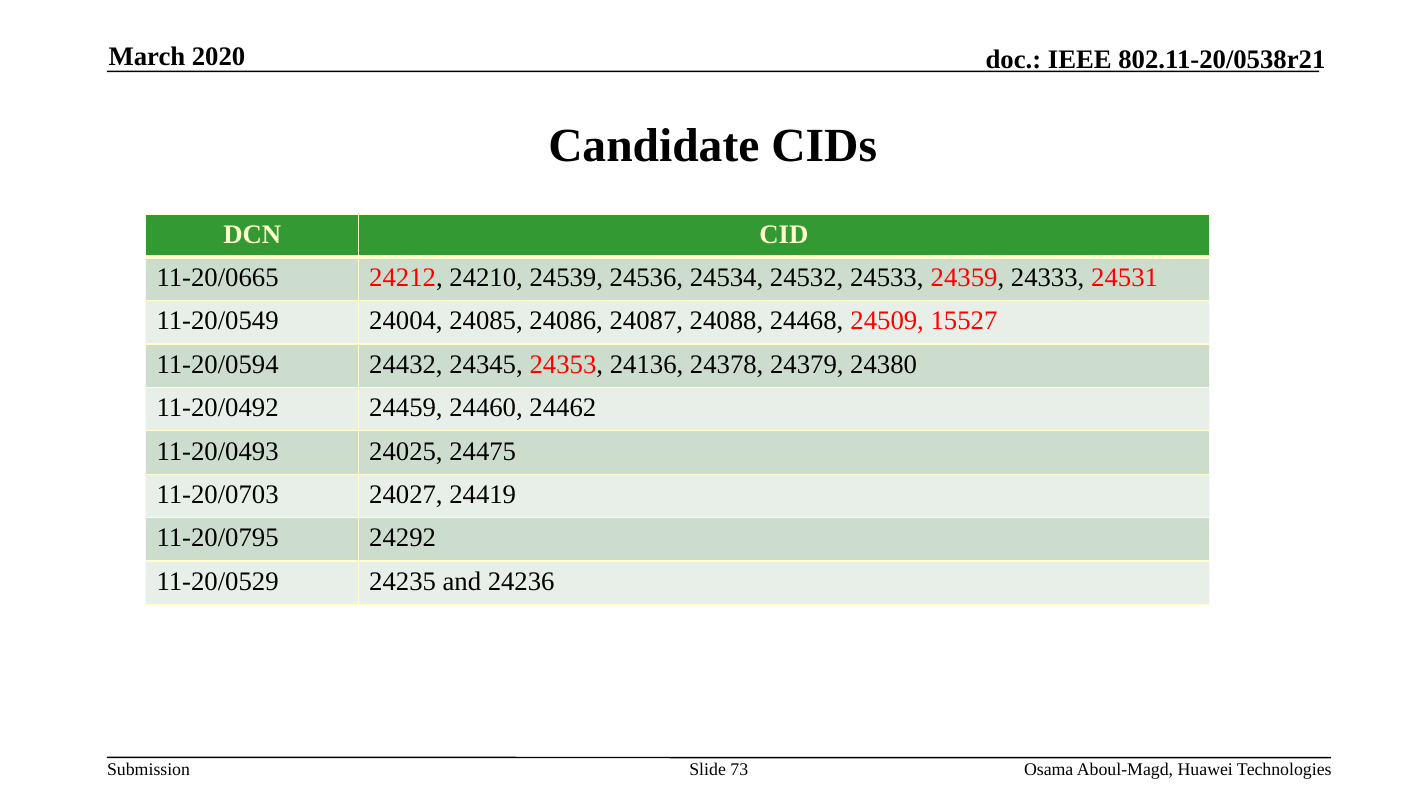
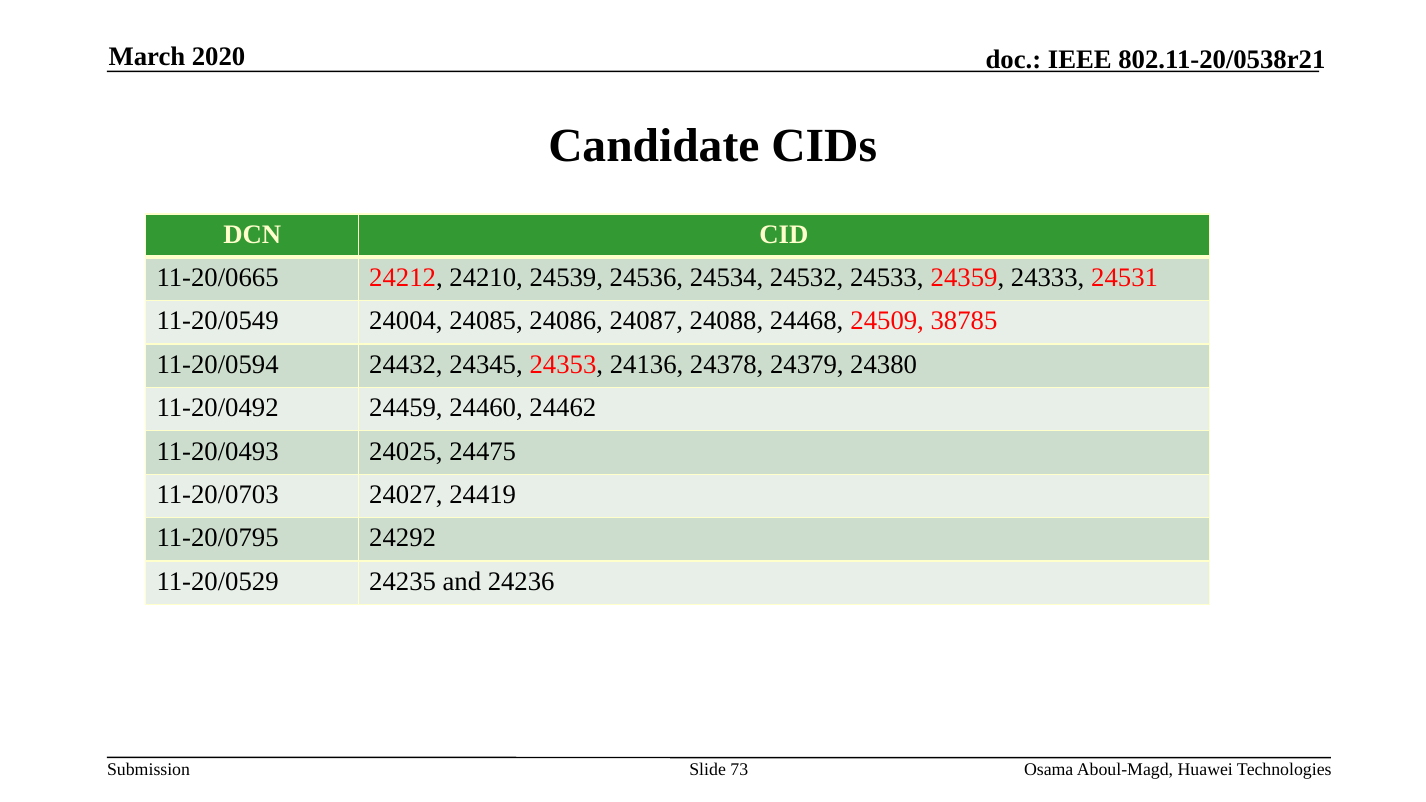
15527: 15527 -> 38785
